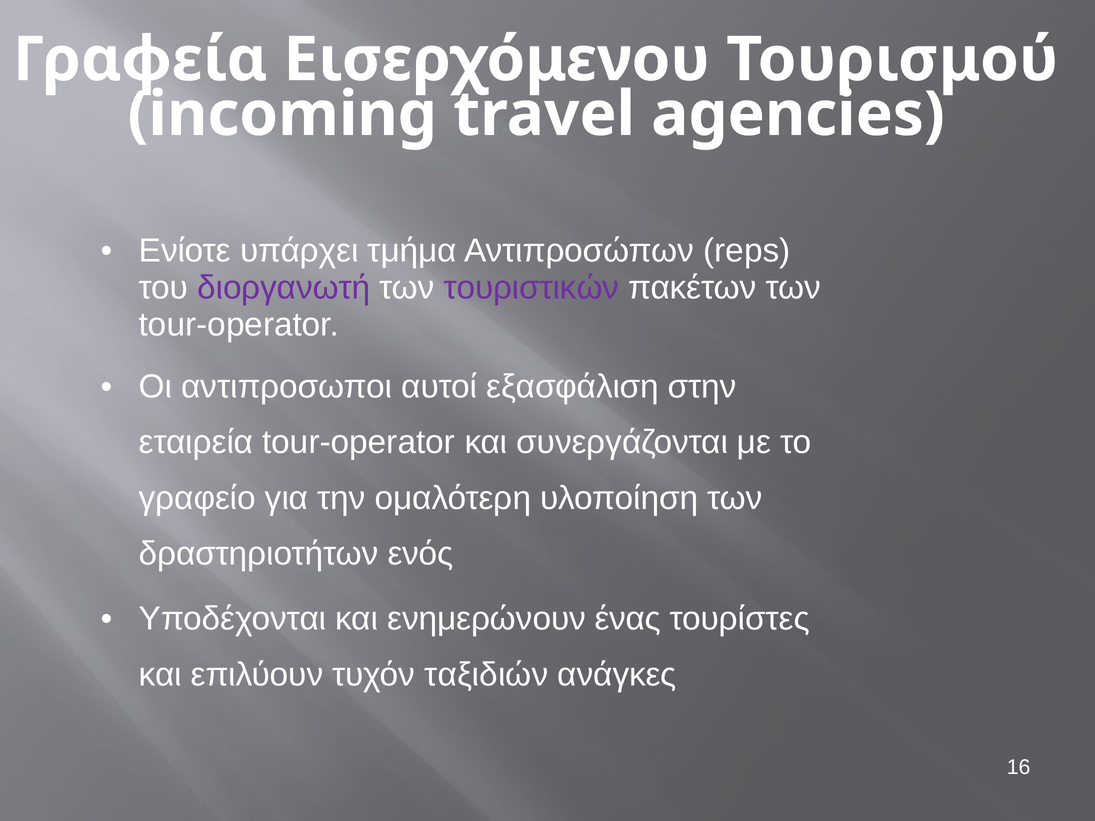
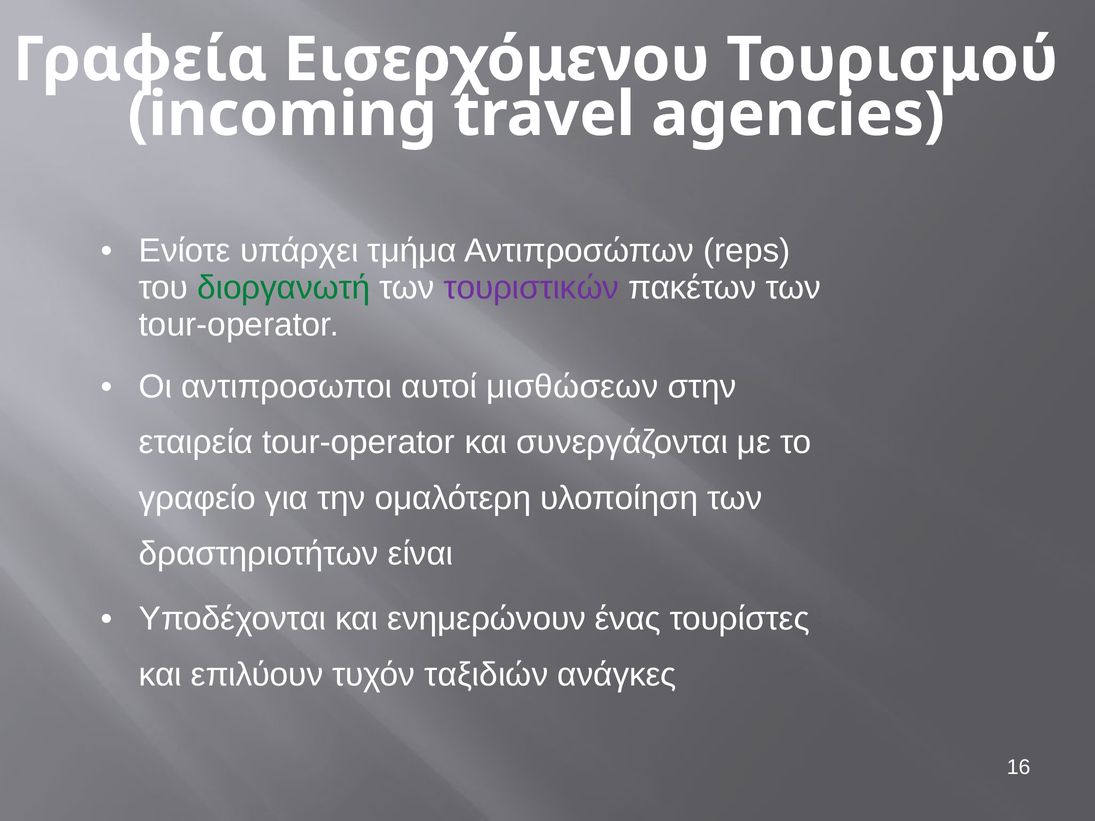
διοργανωτή colour: purple -> green
εξασφάλιση: εξασφάλιση -> μισθώσεων
ενός: ενός -> είναι
